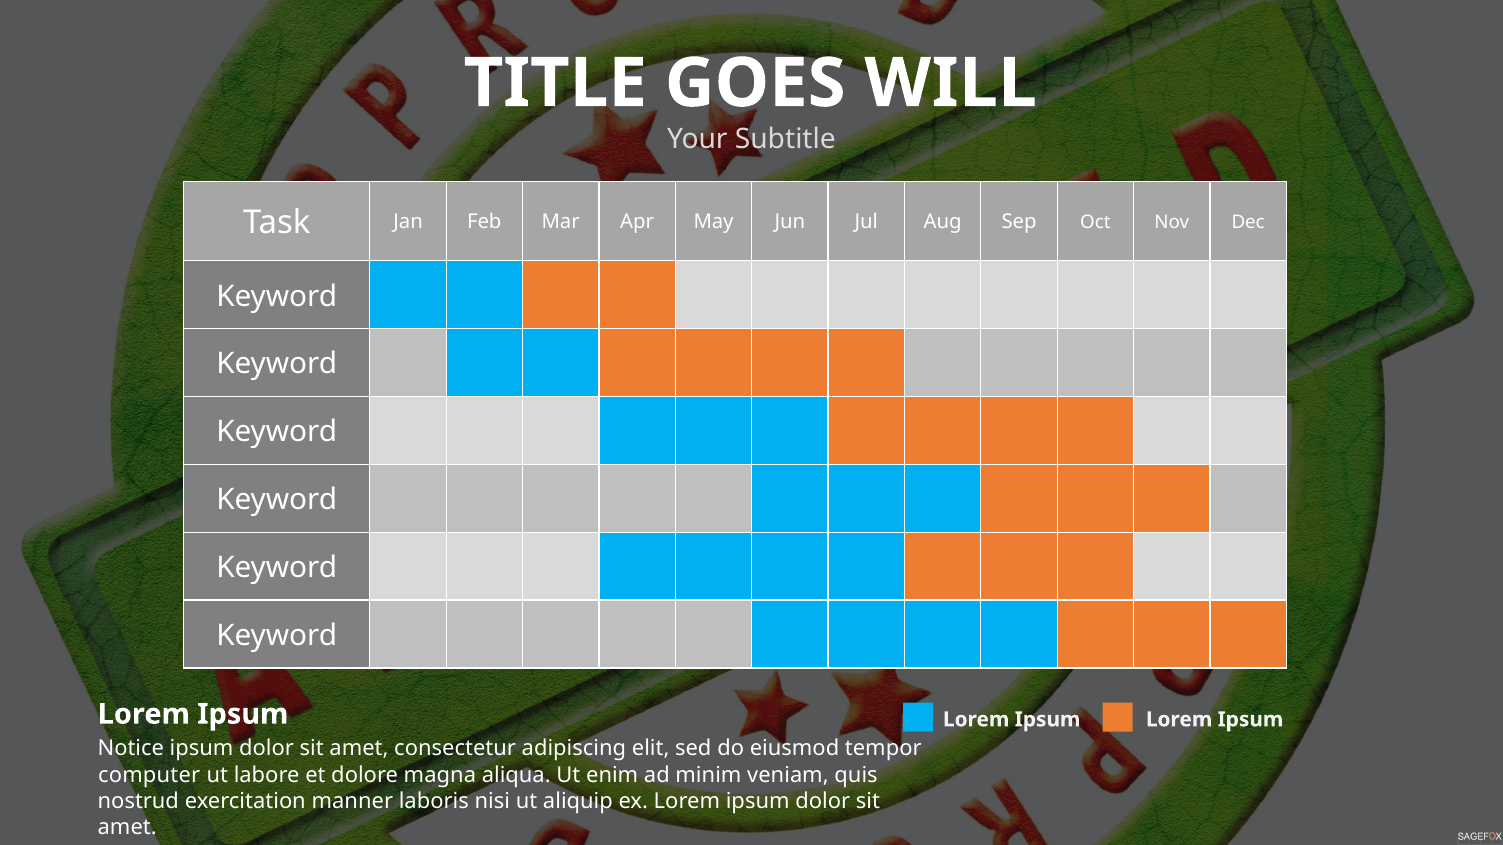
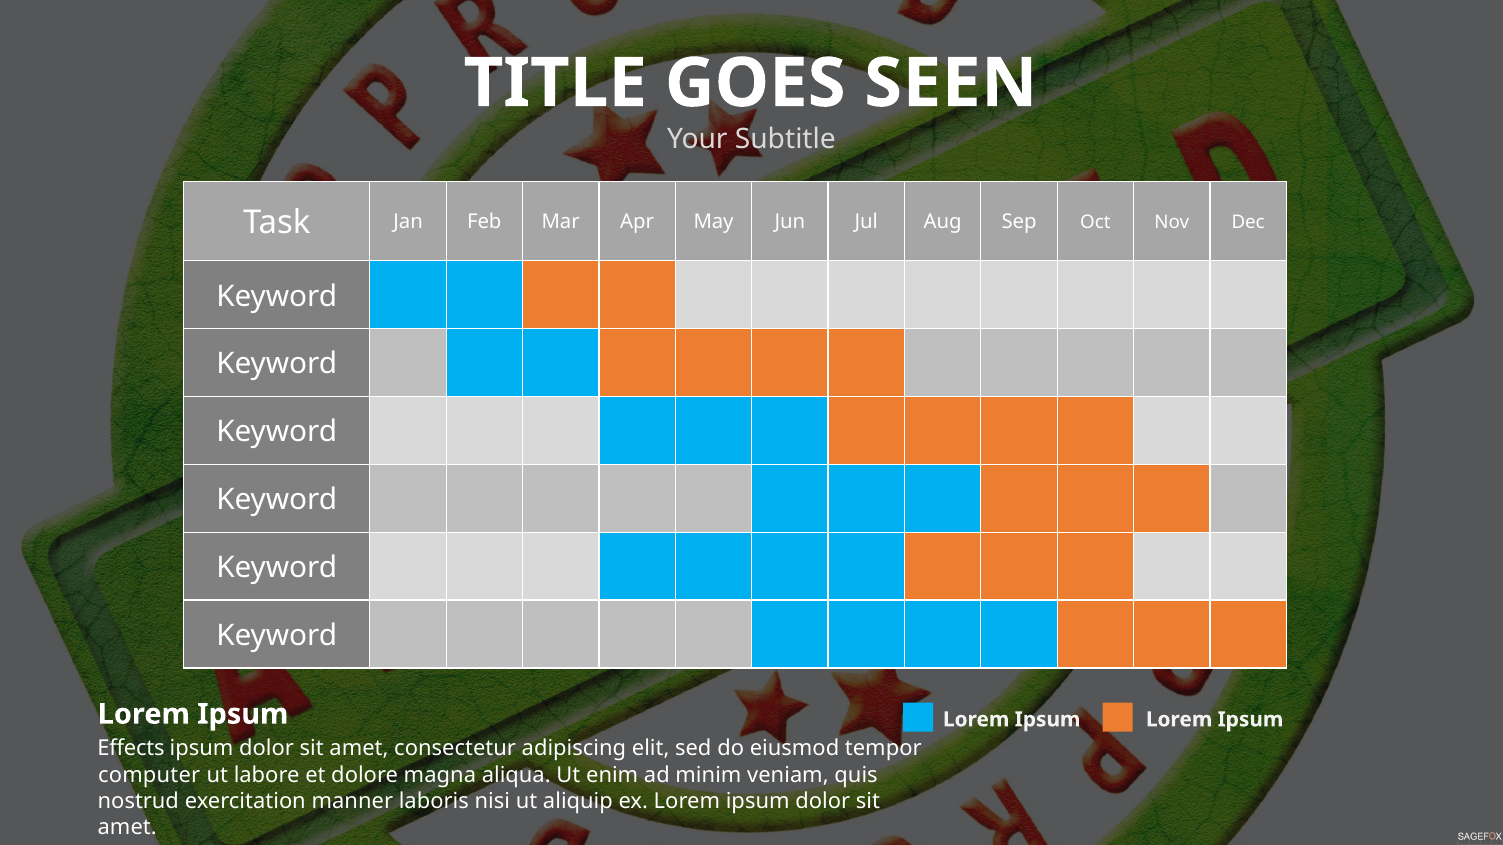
WILL: WILL -> SEEN
Notice: Notice -> Effects
